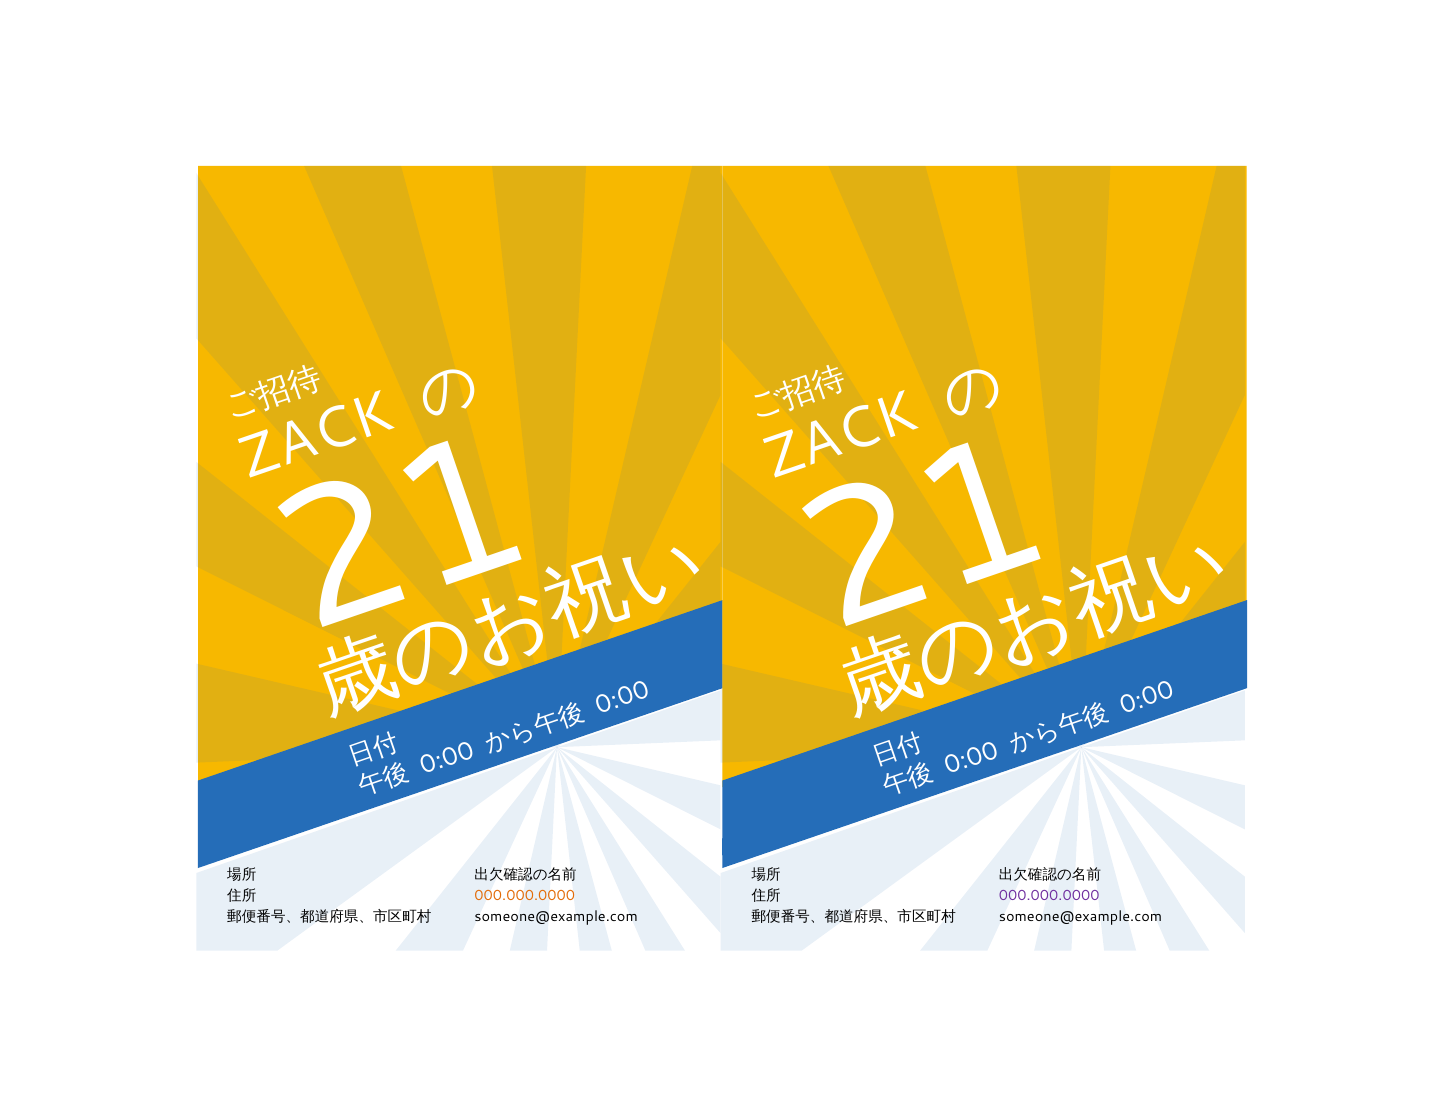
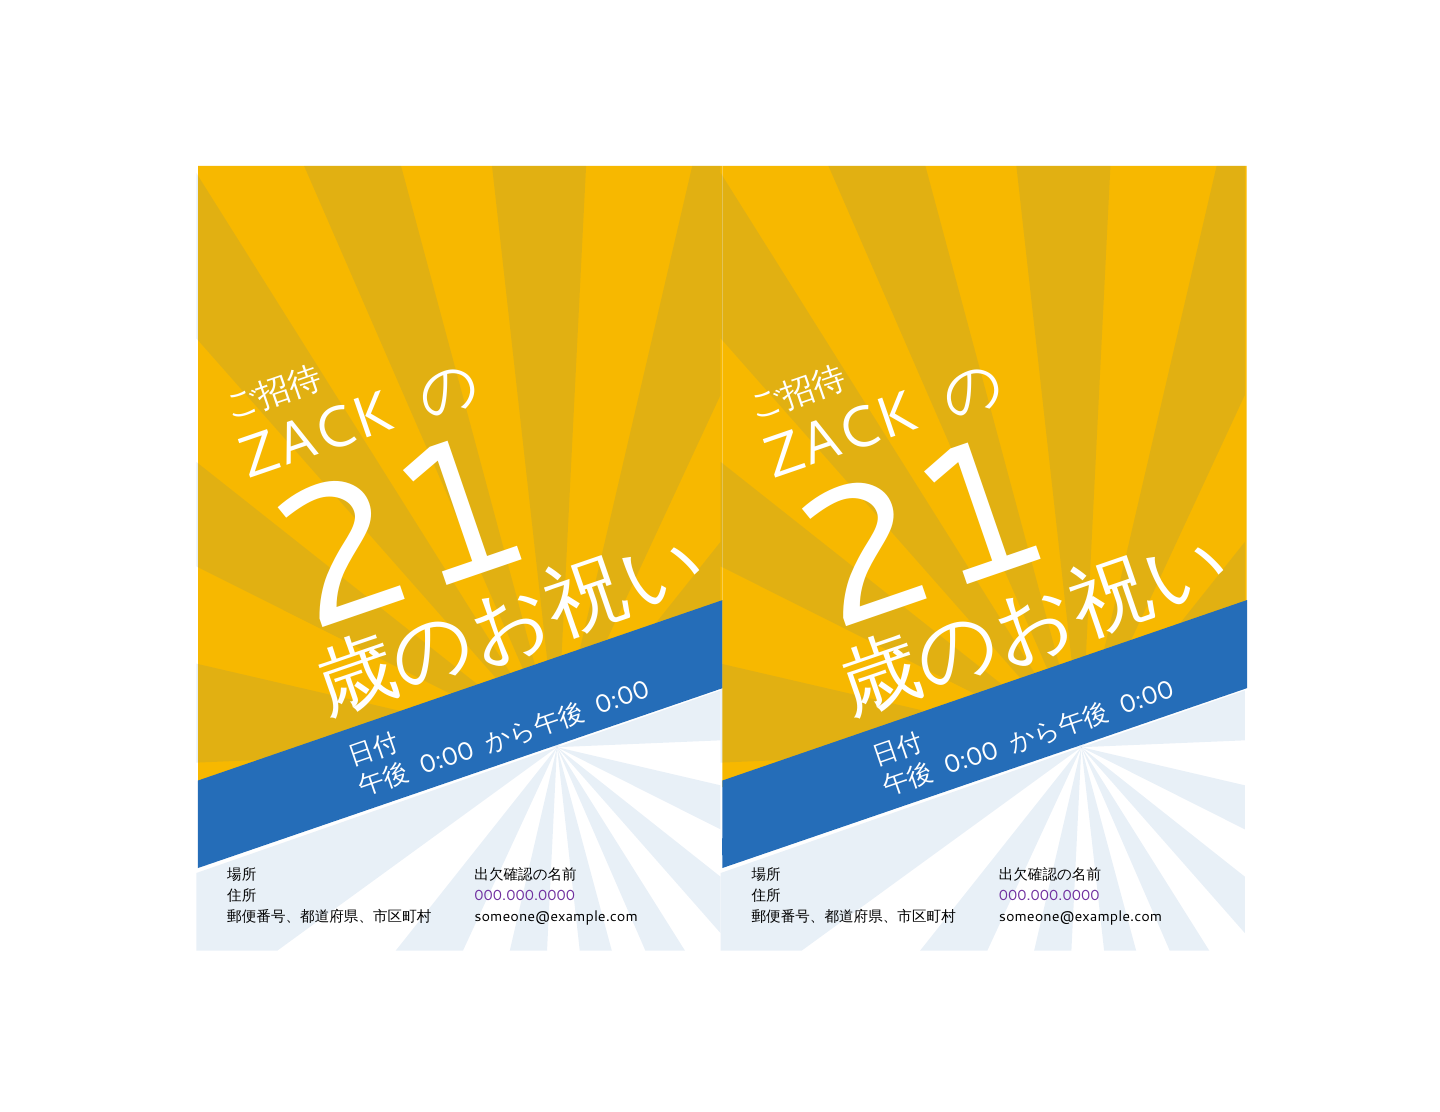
000.000.0000 at (525, 896) colour: orange -> purple
